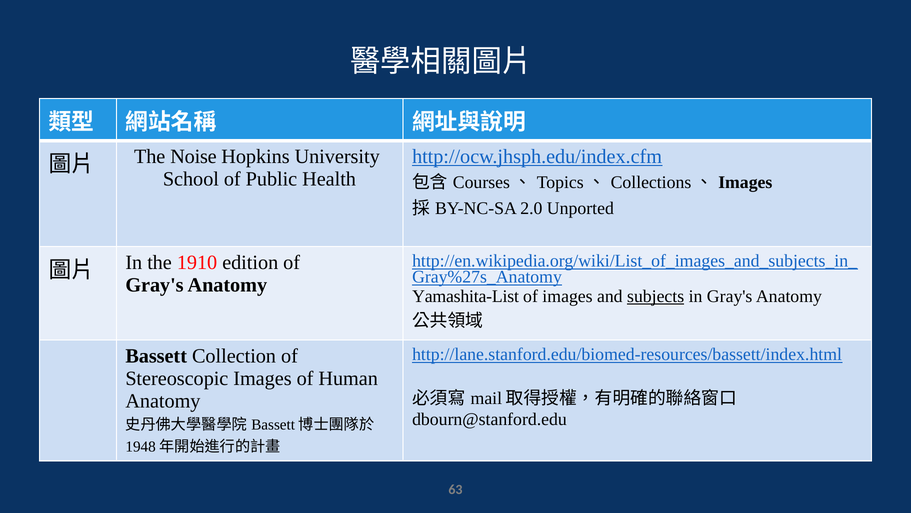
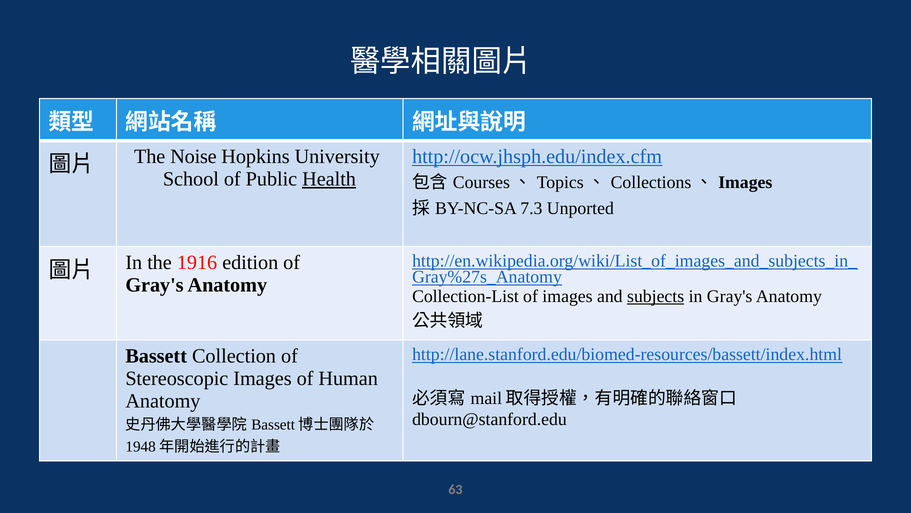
Health underline: none -> present
2.0: 2.0 -> 7.3
1910: 1910 -> 1916
Yamashita-List: Yamashita-List -> Collection-List
